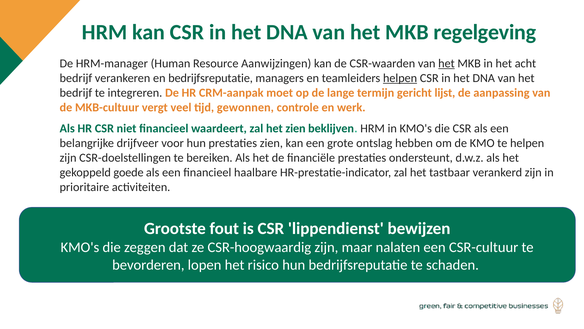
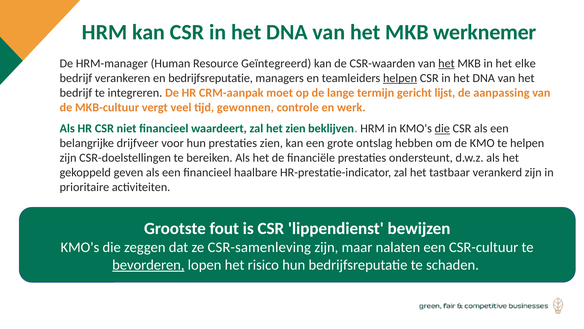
regelgeving: regelgeving -> werknemer
Aanwijzingen: Aanwijzingen -> Geïntegreerd
acht: acht -> elke
die at (442, 128) underline: none -> present
goede: goede -> geven
CSR-hoogwaardig: CSR-hoogwaardig -> CSR-samenleving
bevorderen underline: none -> present
